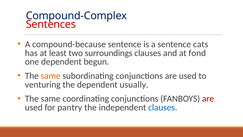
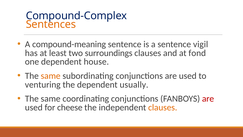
Sentences colour: red -> orange
compound-because: compound-because -> compound-meaning
cats: cats -> vigil
begun: begun -> house
pantry: pantry -> cheese
clauses at (163, 107) colour: blue -> orange
